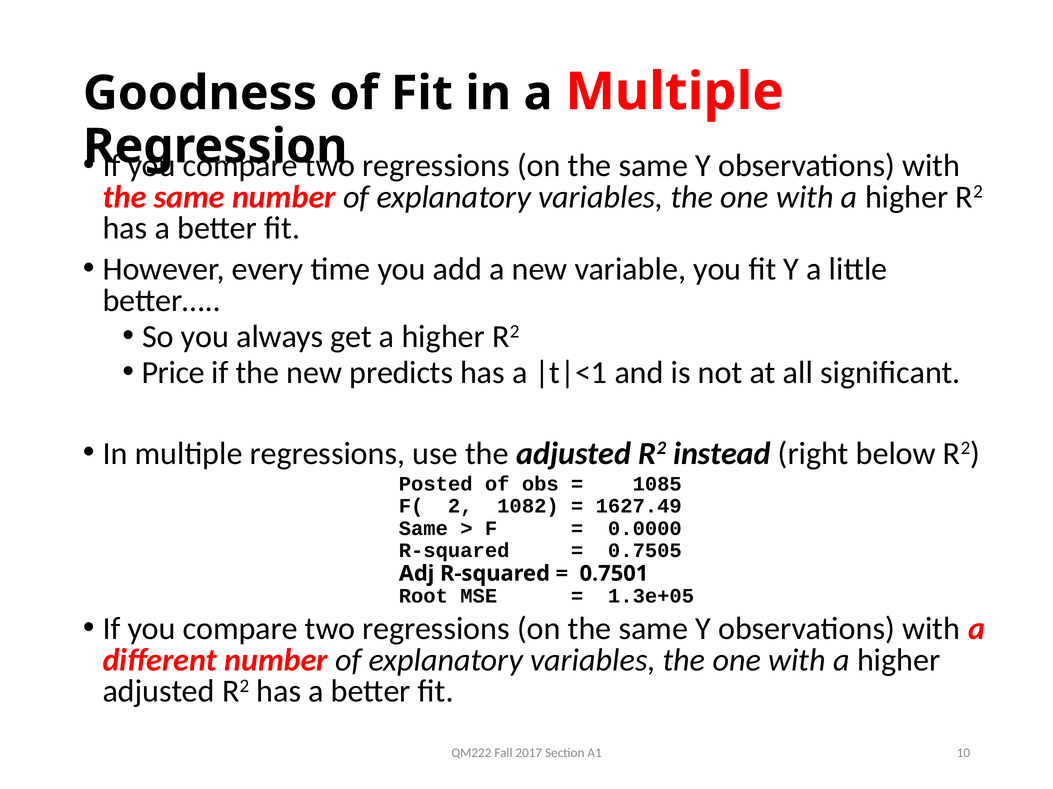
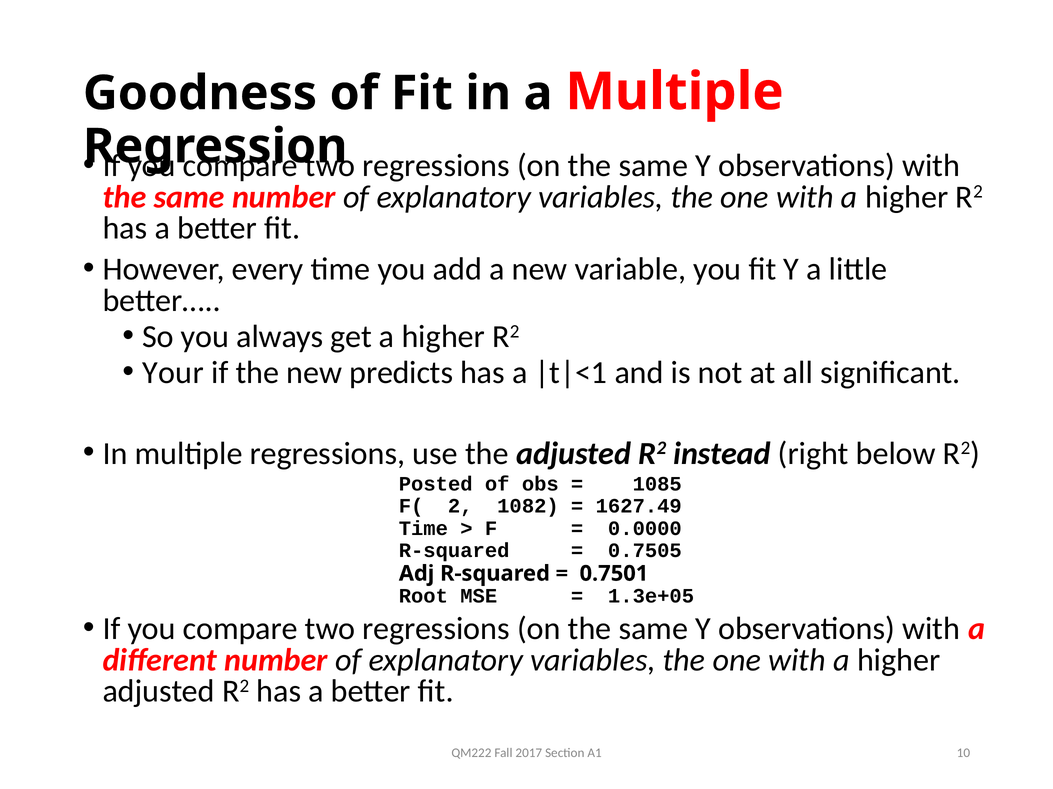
Price: Price -> Your
Same at (423, 529): Same -> Time
